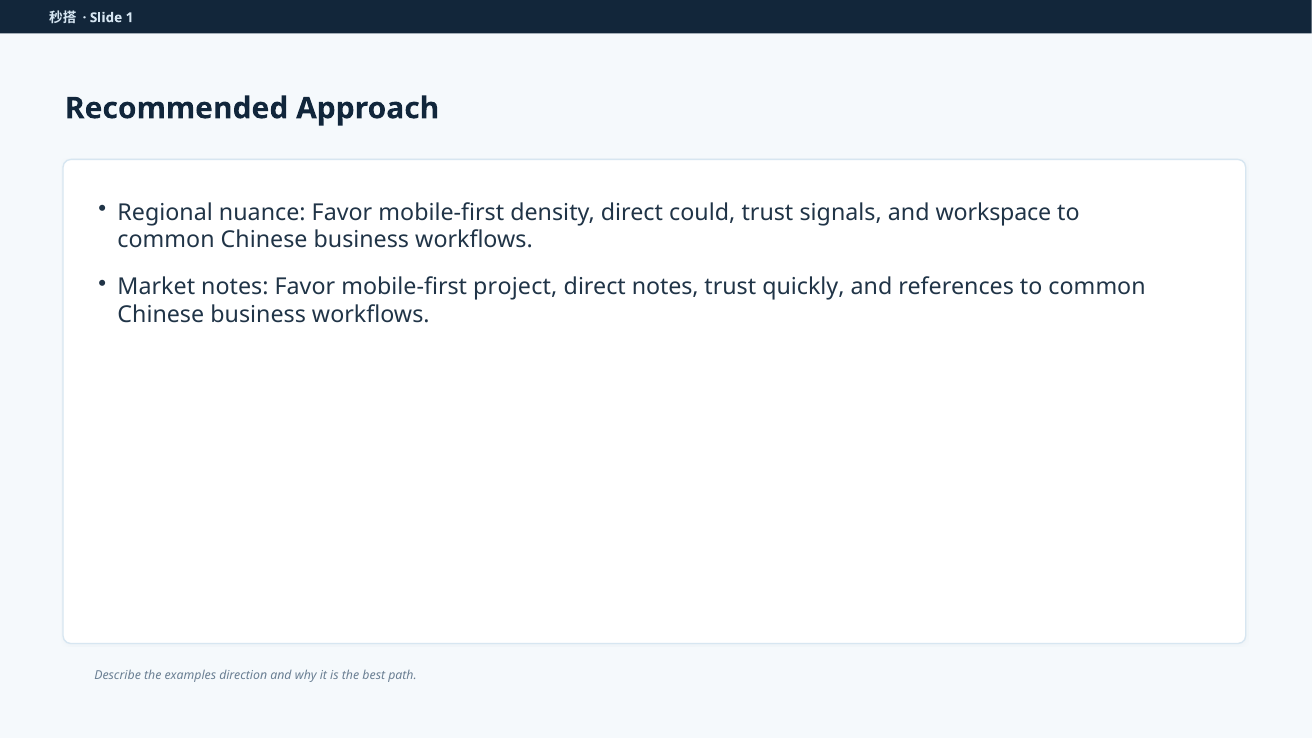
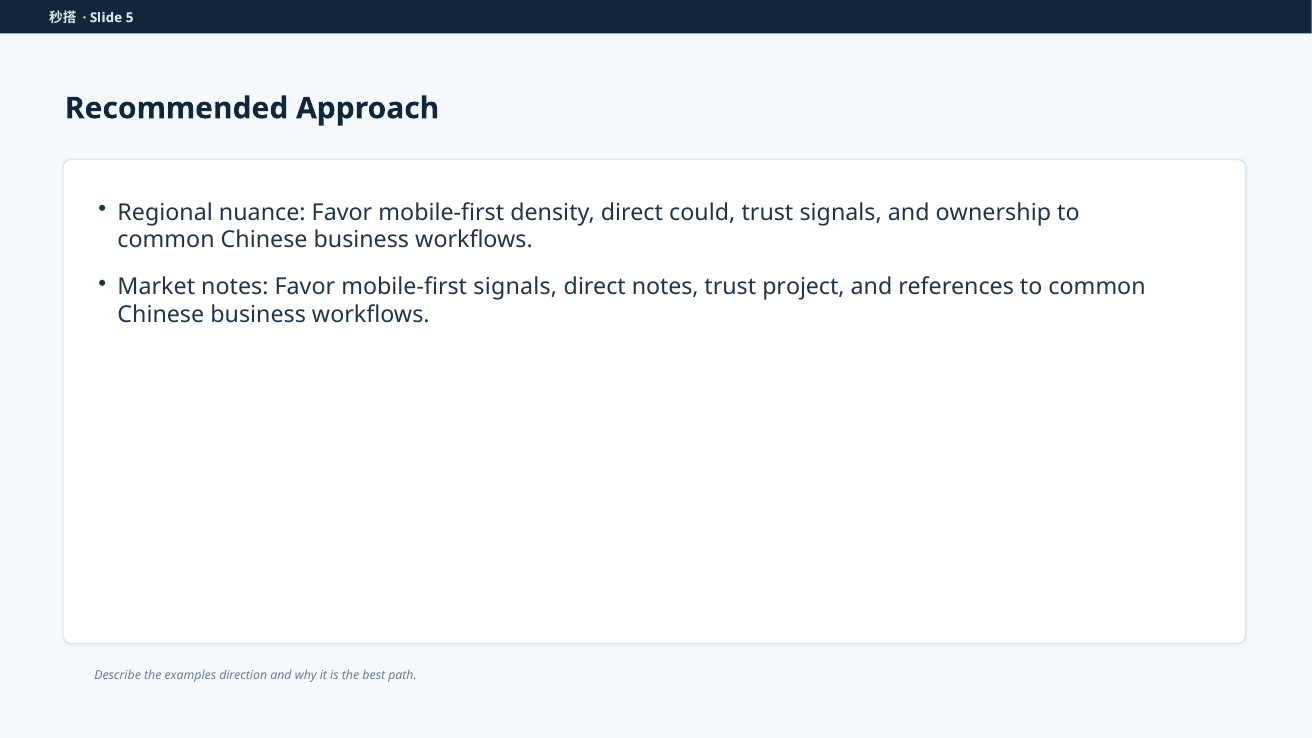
1: 1 -> 5
workspace: workspace -> ownership
mobile-first project: project -> signals
quickly: quickly -> project
